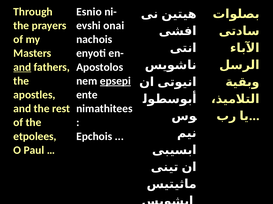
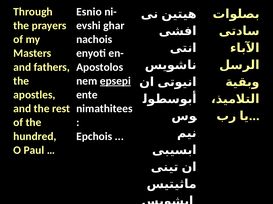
onai: onai -> ghar
and at (22, 67) underline: present -> none
etpolees: etpolees -> hundred
